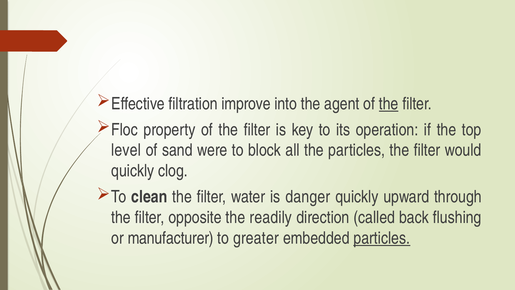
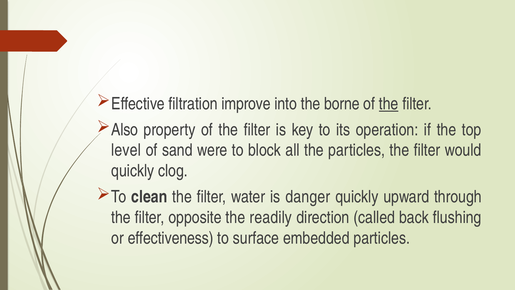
agent: agent -> borne
Floc: Floc -> Also
manufacturer: manufacturer -> effectiveness
greater: greater -> surface
particles at (382, 238) underline: present -> none
